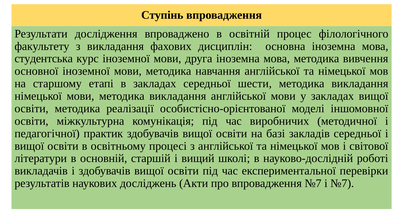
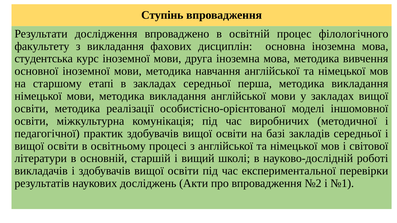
шести: шести -> перша
впровадження №7: №7 -> №2
і №7: №7 -> №1
